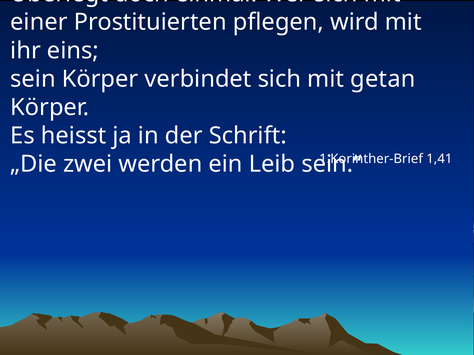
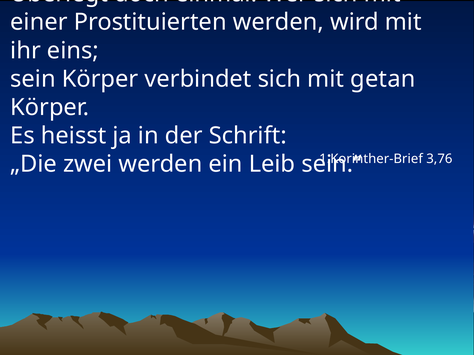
Prostituierten pflegen: pflegen -> werden
1,41: 1,41 -> 3,76
